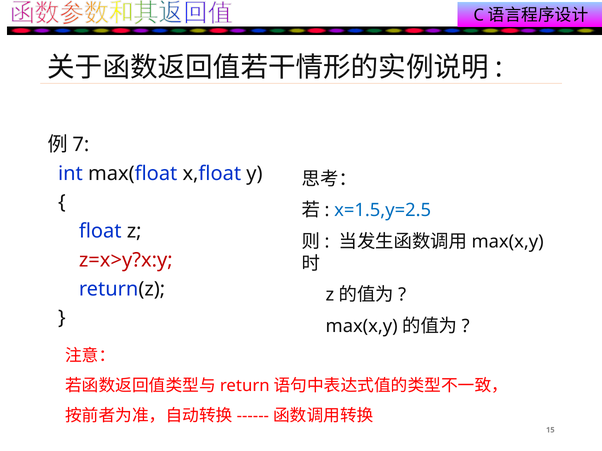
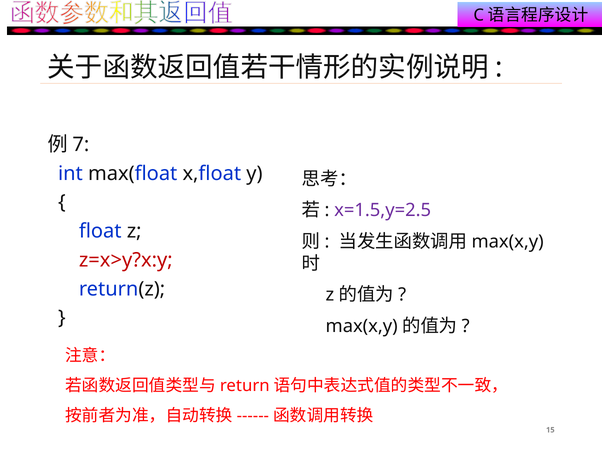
x=1.5,y=2.5 colour: blue -> purple
